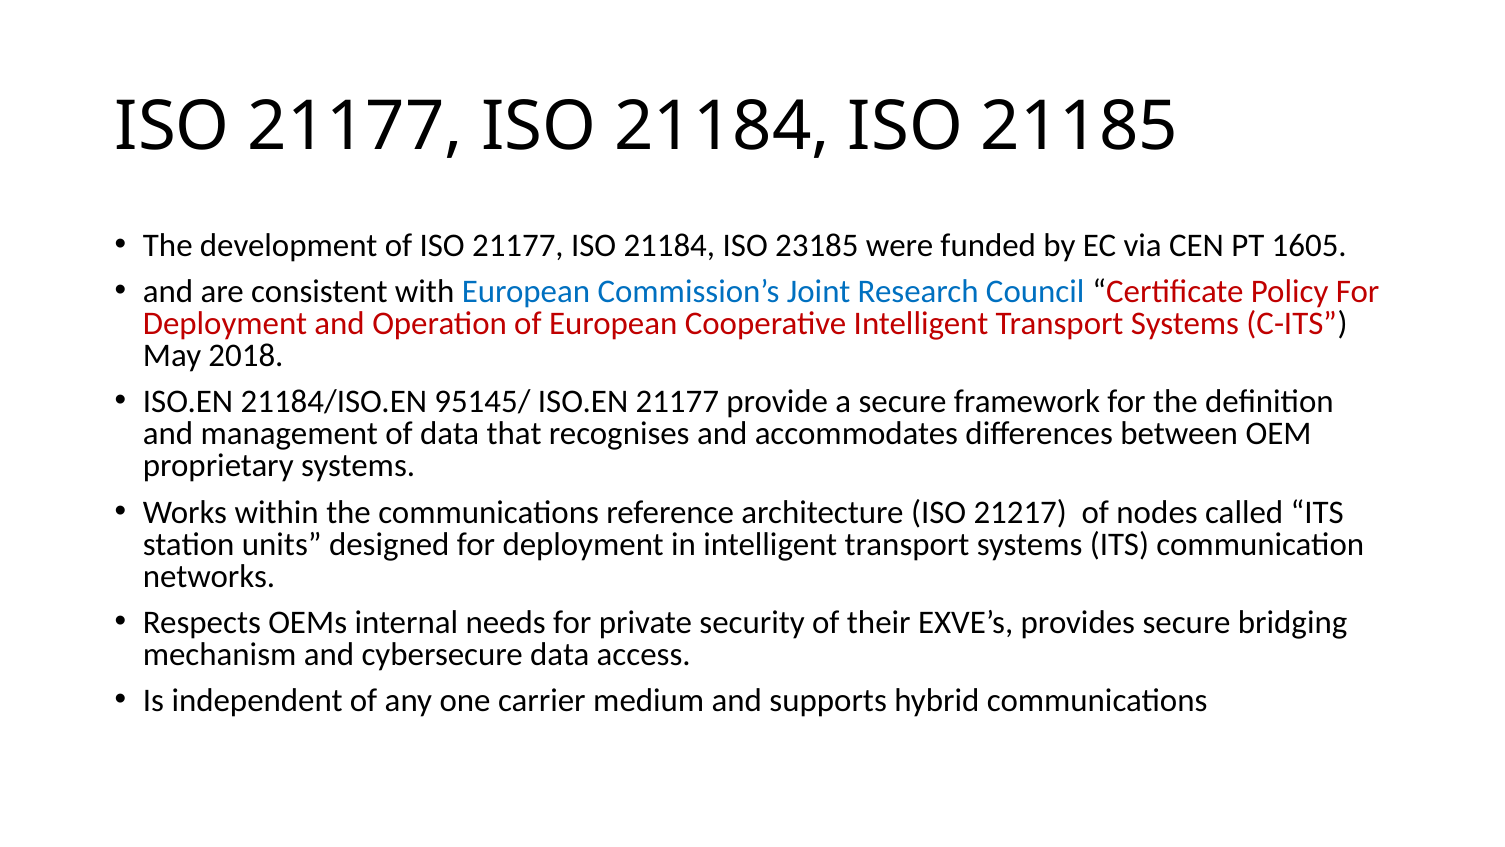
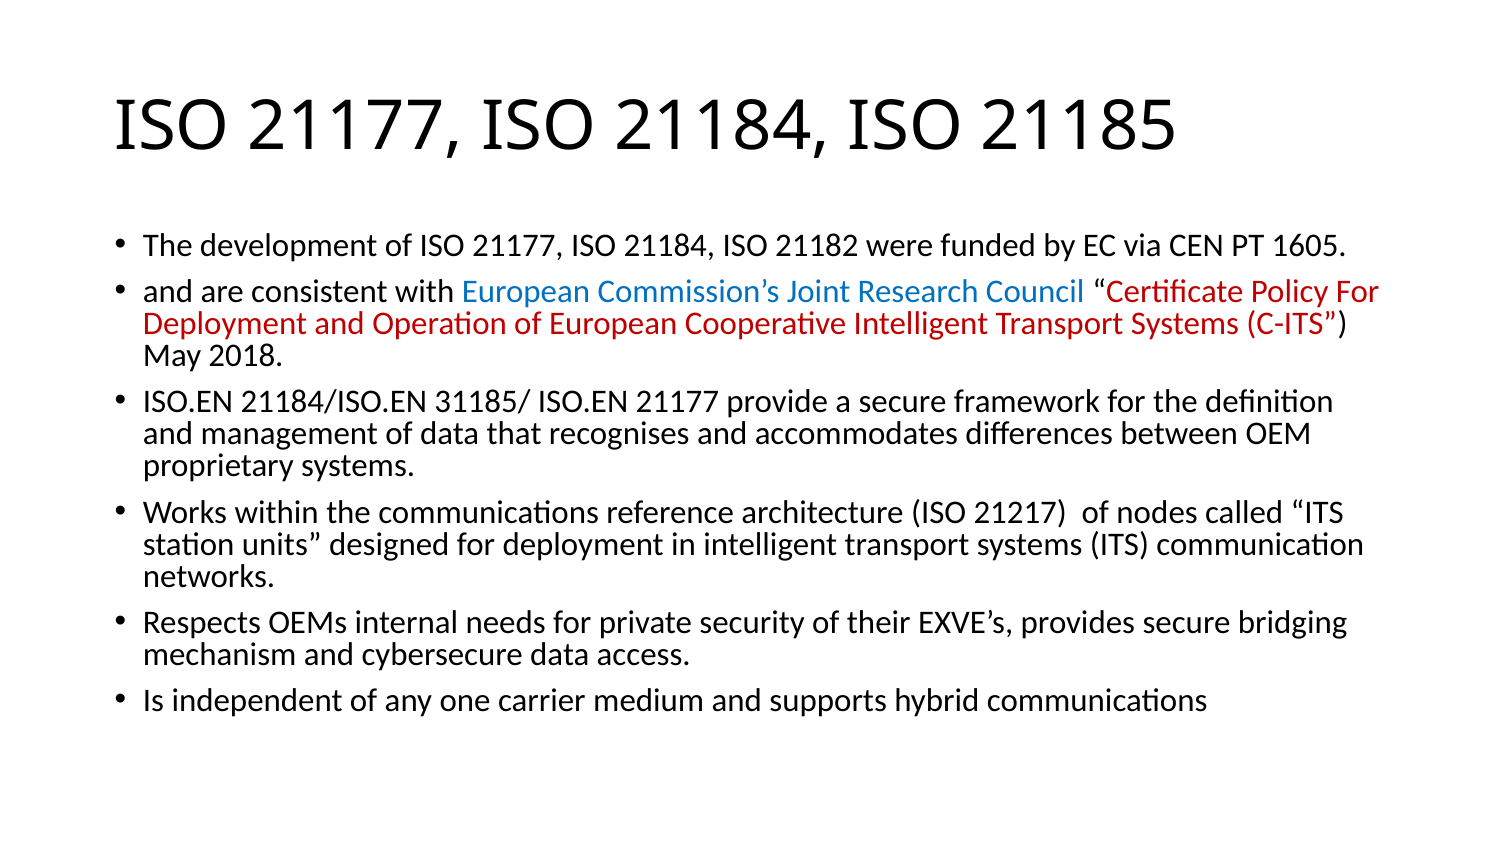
23185: 23185 -> 21182
95145/: 95145/ -> 31185/
